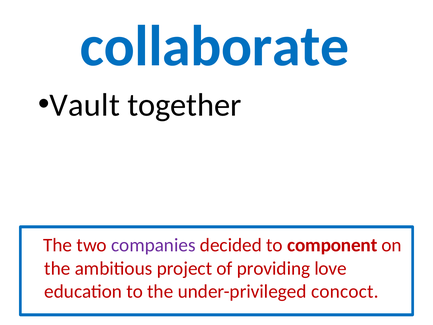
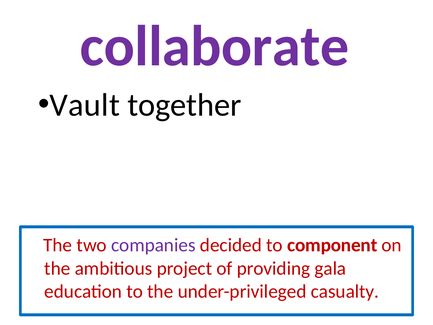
collaborate colour: blue -> purple
love: love -> gala
concoct: concoct -> casualty
